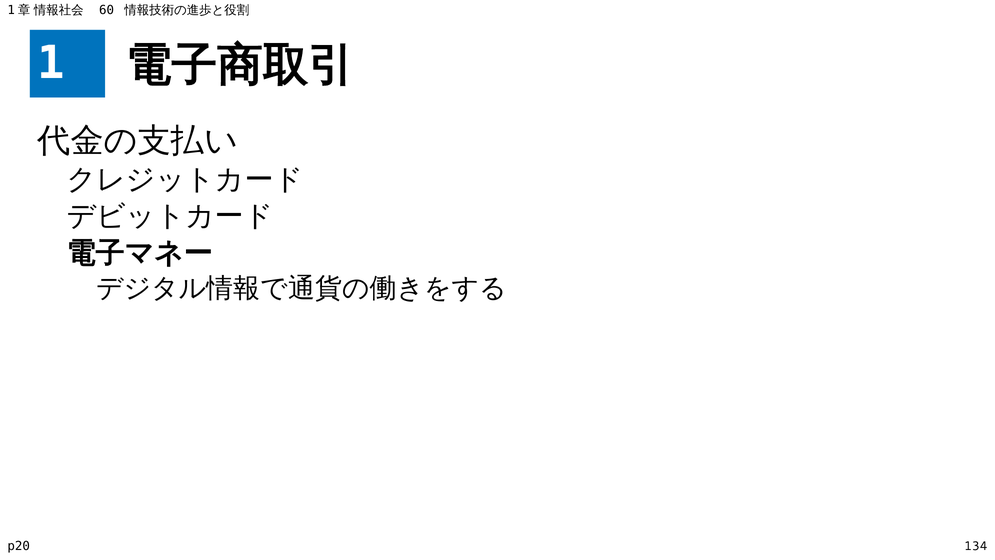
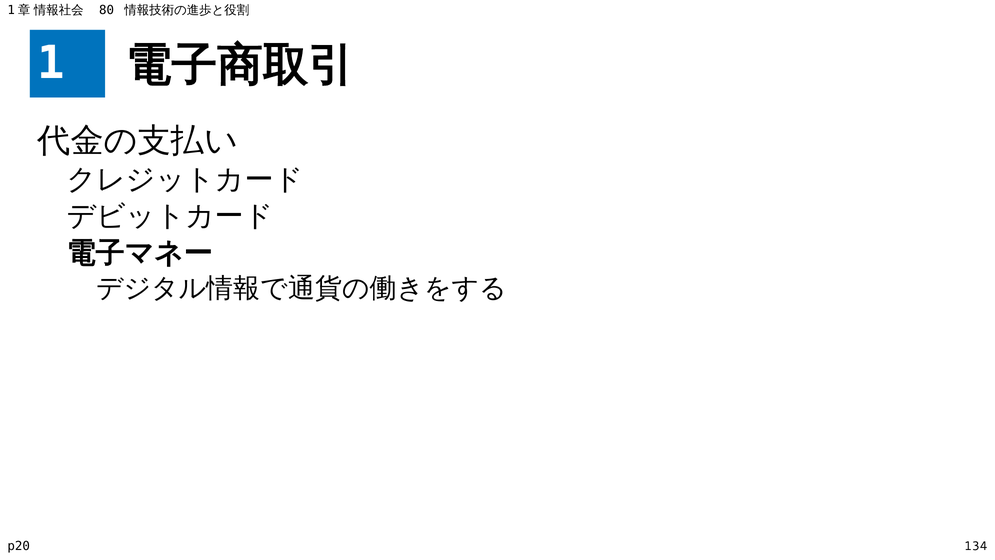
60: 60 -> 80
